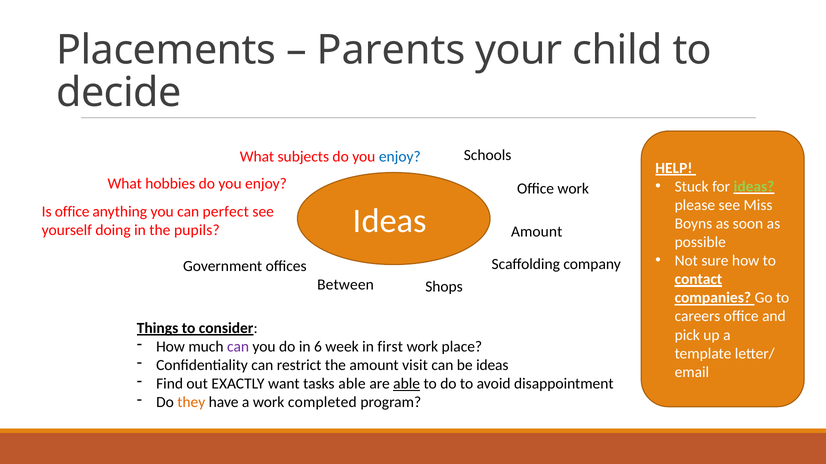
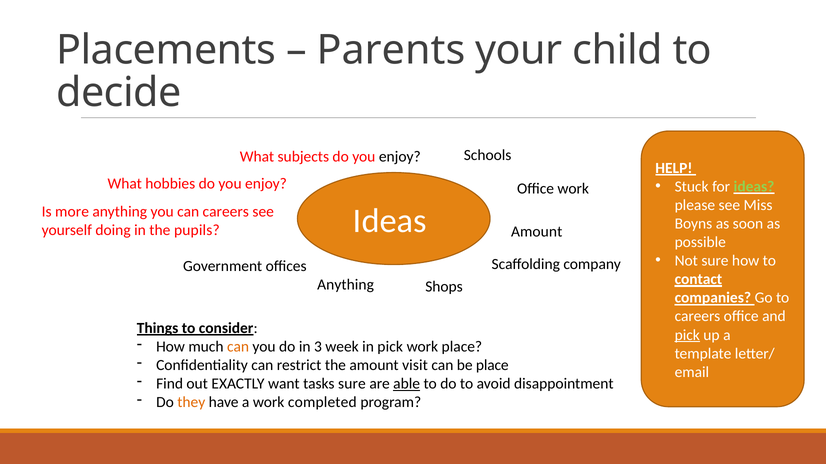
enjoy at (400, 157) colour: blue -> black
Is office: office -> more
can perfect: perfect -> careers
Between at (346, 285): Between -> Anything
pick at (687, 335) underline: none -> present
can at (238, 347) colour: purple -> orange
6: 6 -> 3
in first: first -> pick
be ideas: ideas -> place
tasks able: able -> sure
